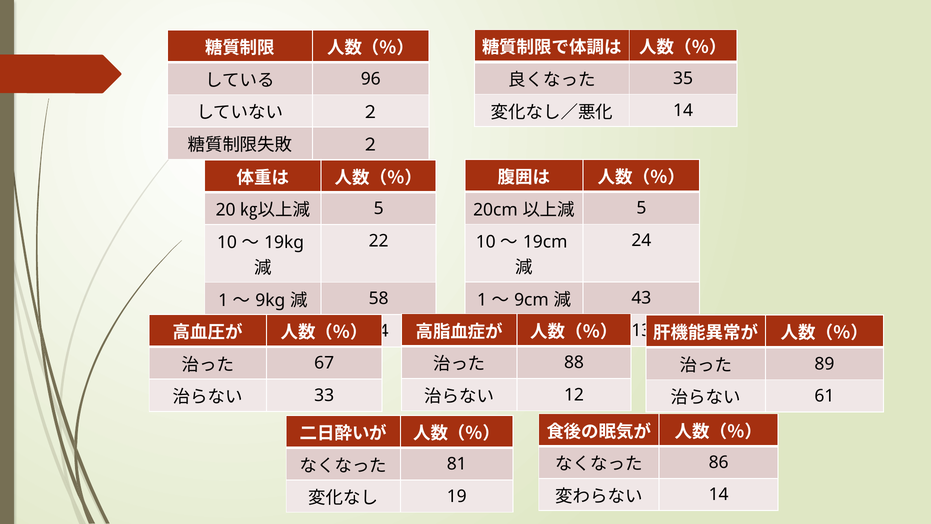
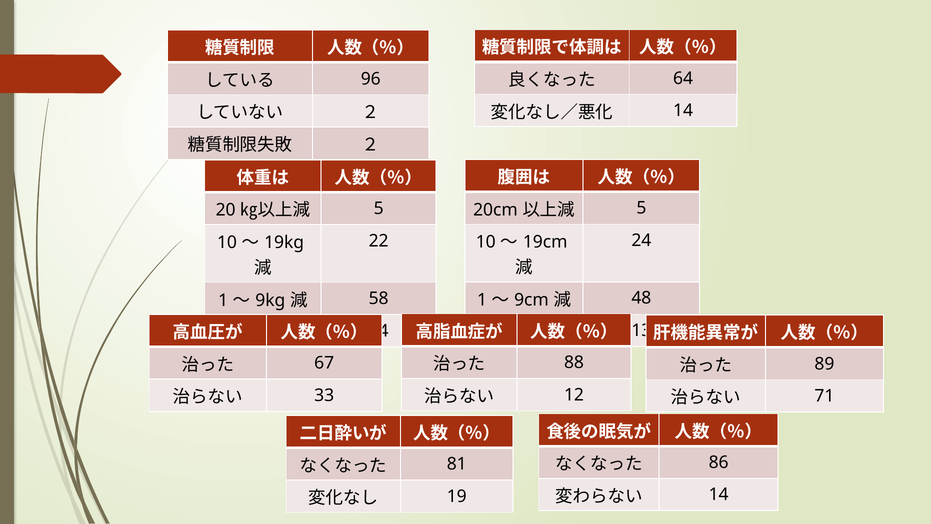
35: 35 -> 64
43: 43 -> 48
61: 61 -> 71
